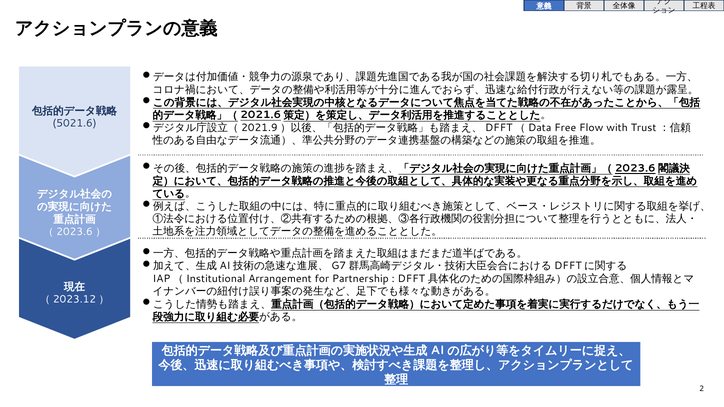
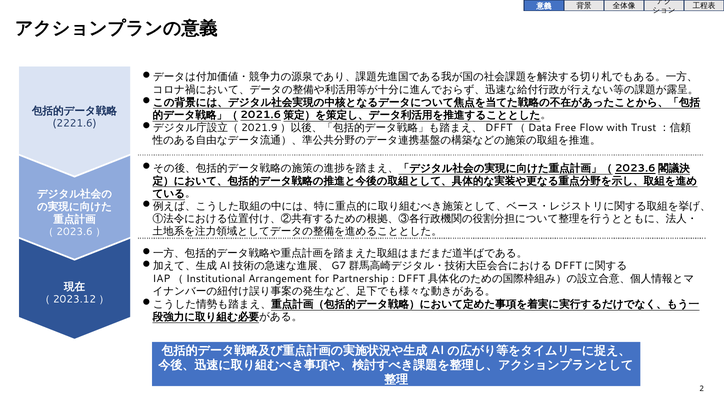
5021.6: 5021.6 -> 2221.6
